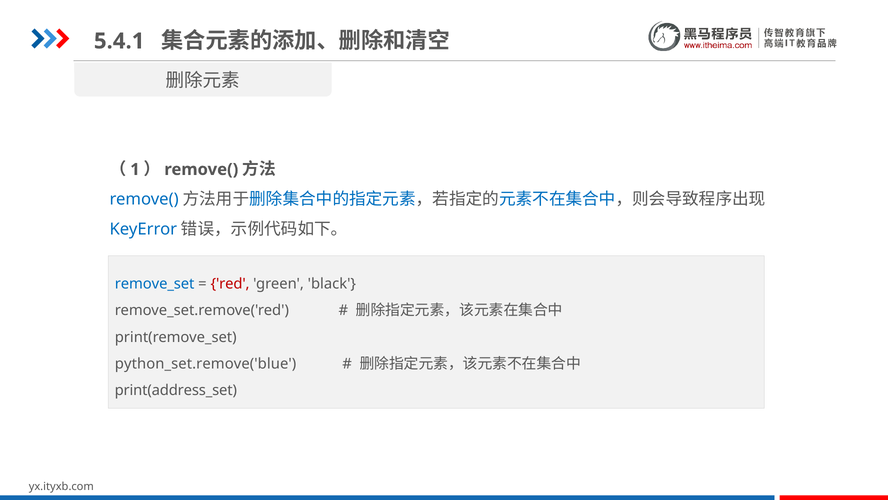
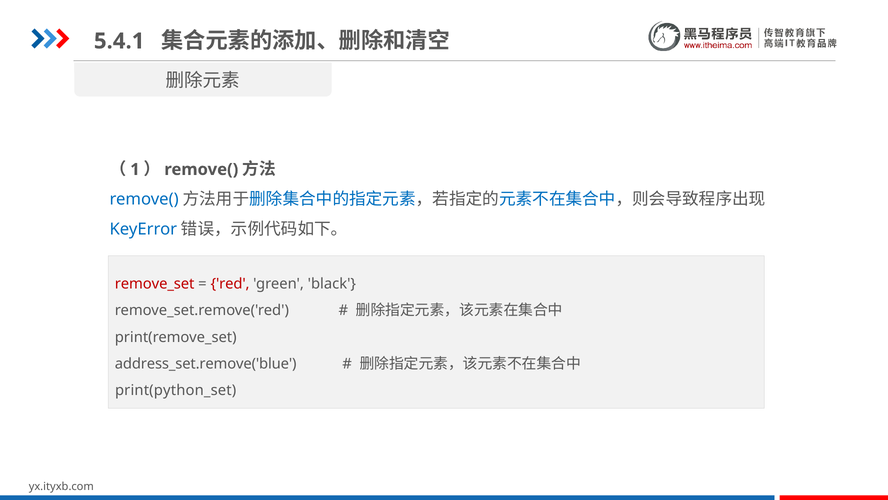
remove_set colour: blue -> red
python_set.remove('blue: python_set.remove('blue -> address_set.remove('blue
print(address_set: print(address_set -> print(python_set
